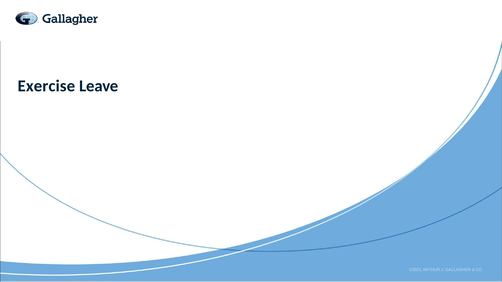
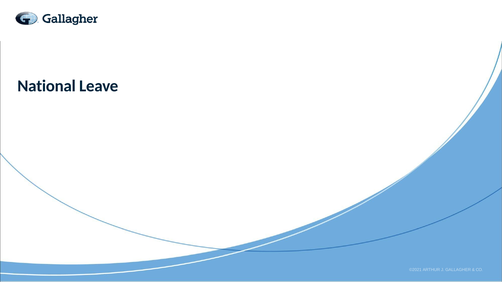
Exercise: Exercise -> National
